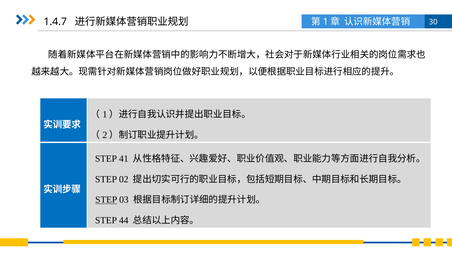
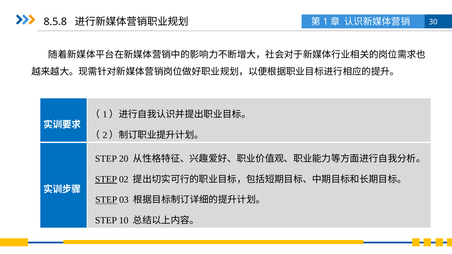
1.4.7: 1.4.7 -> 8.5.8
41: 41 -> 20
STEP at (106, 179) underline: none -> present
44: 44 -> 10
